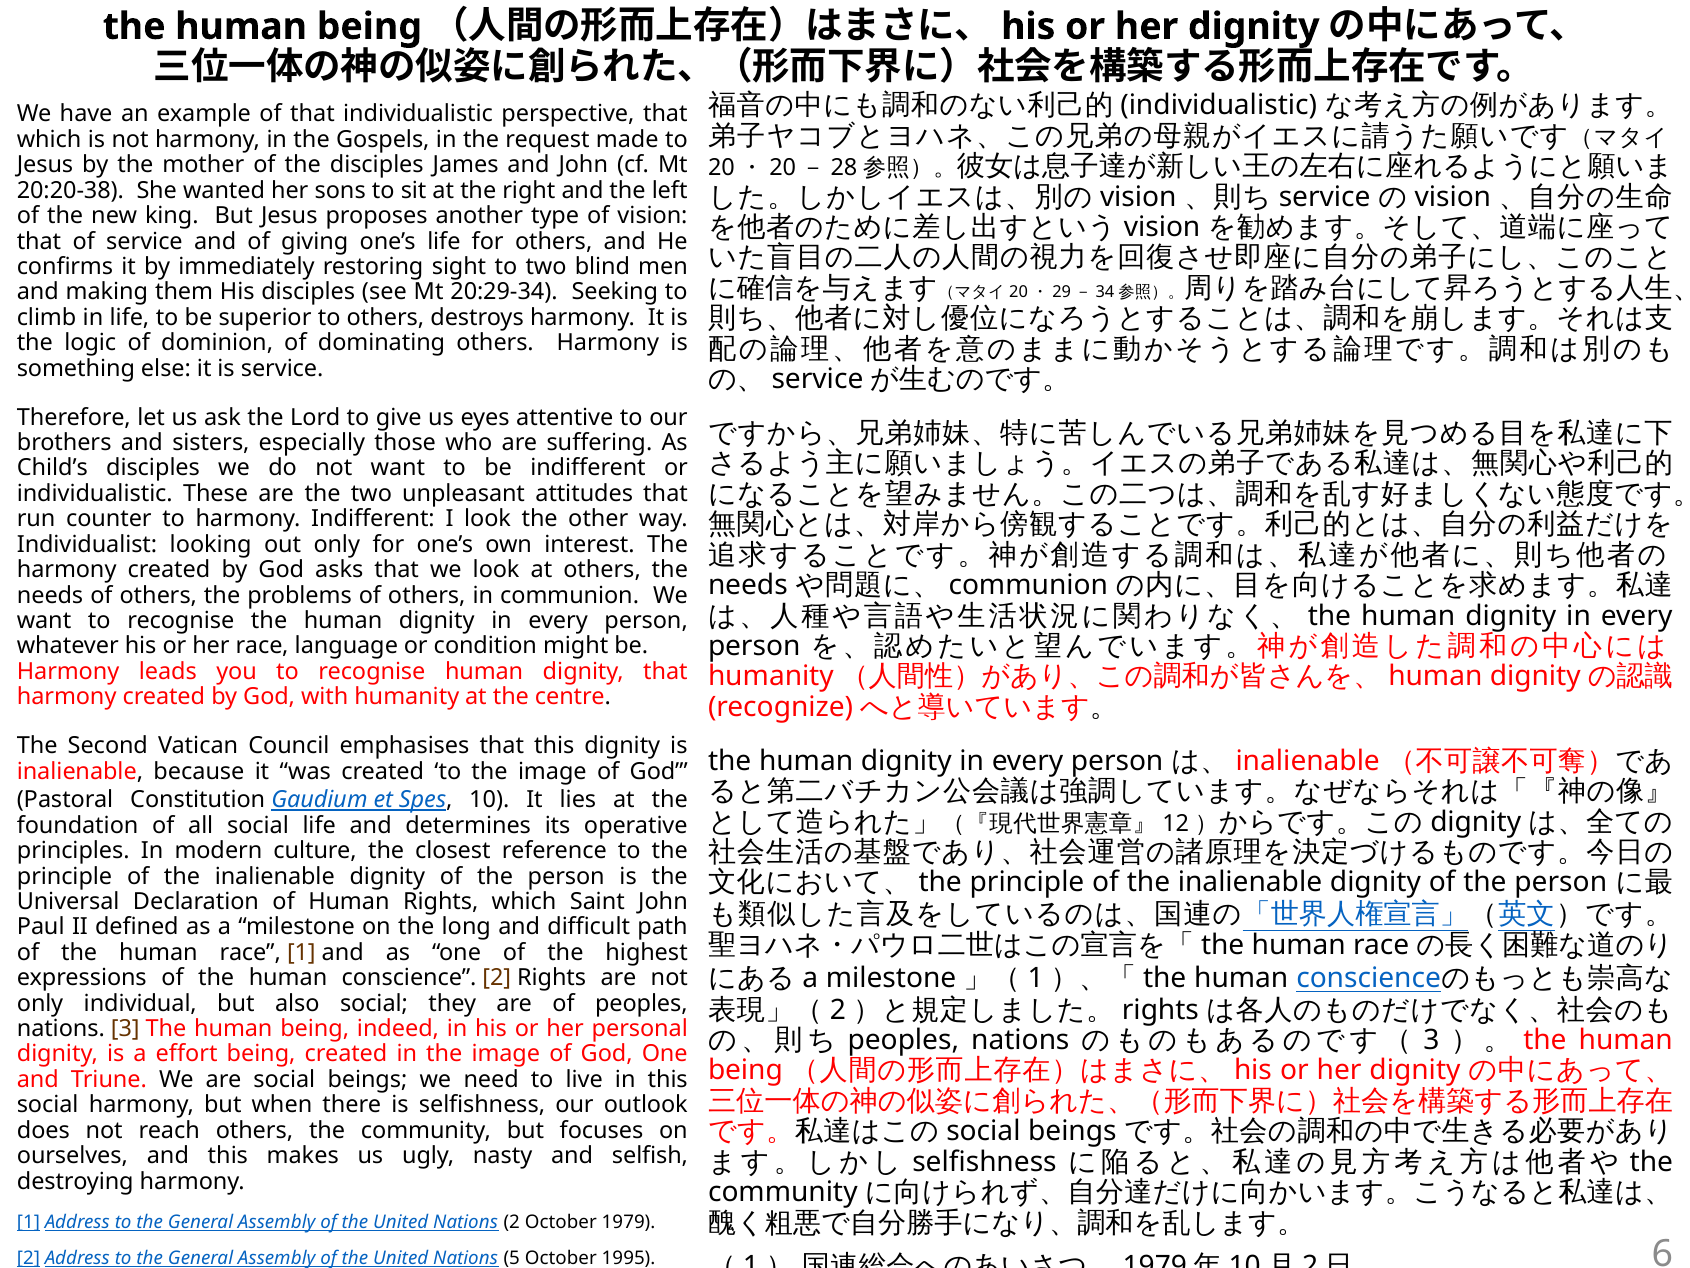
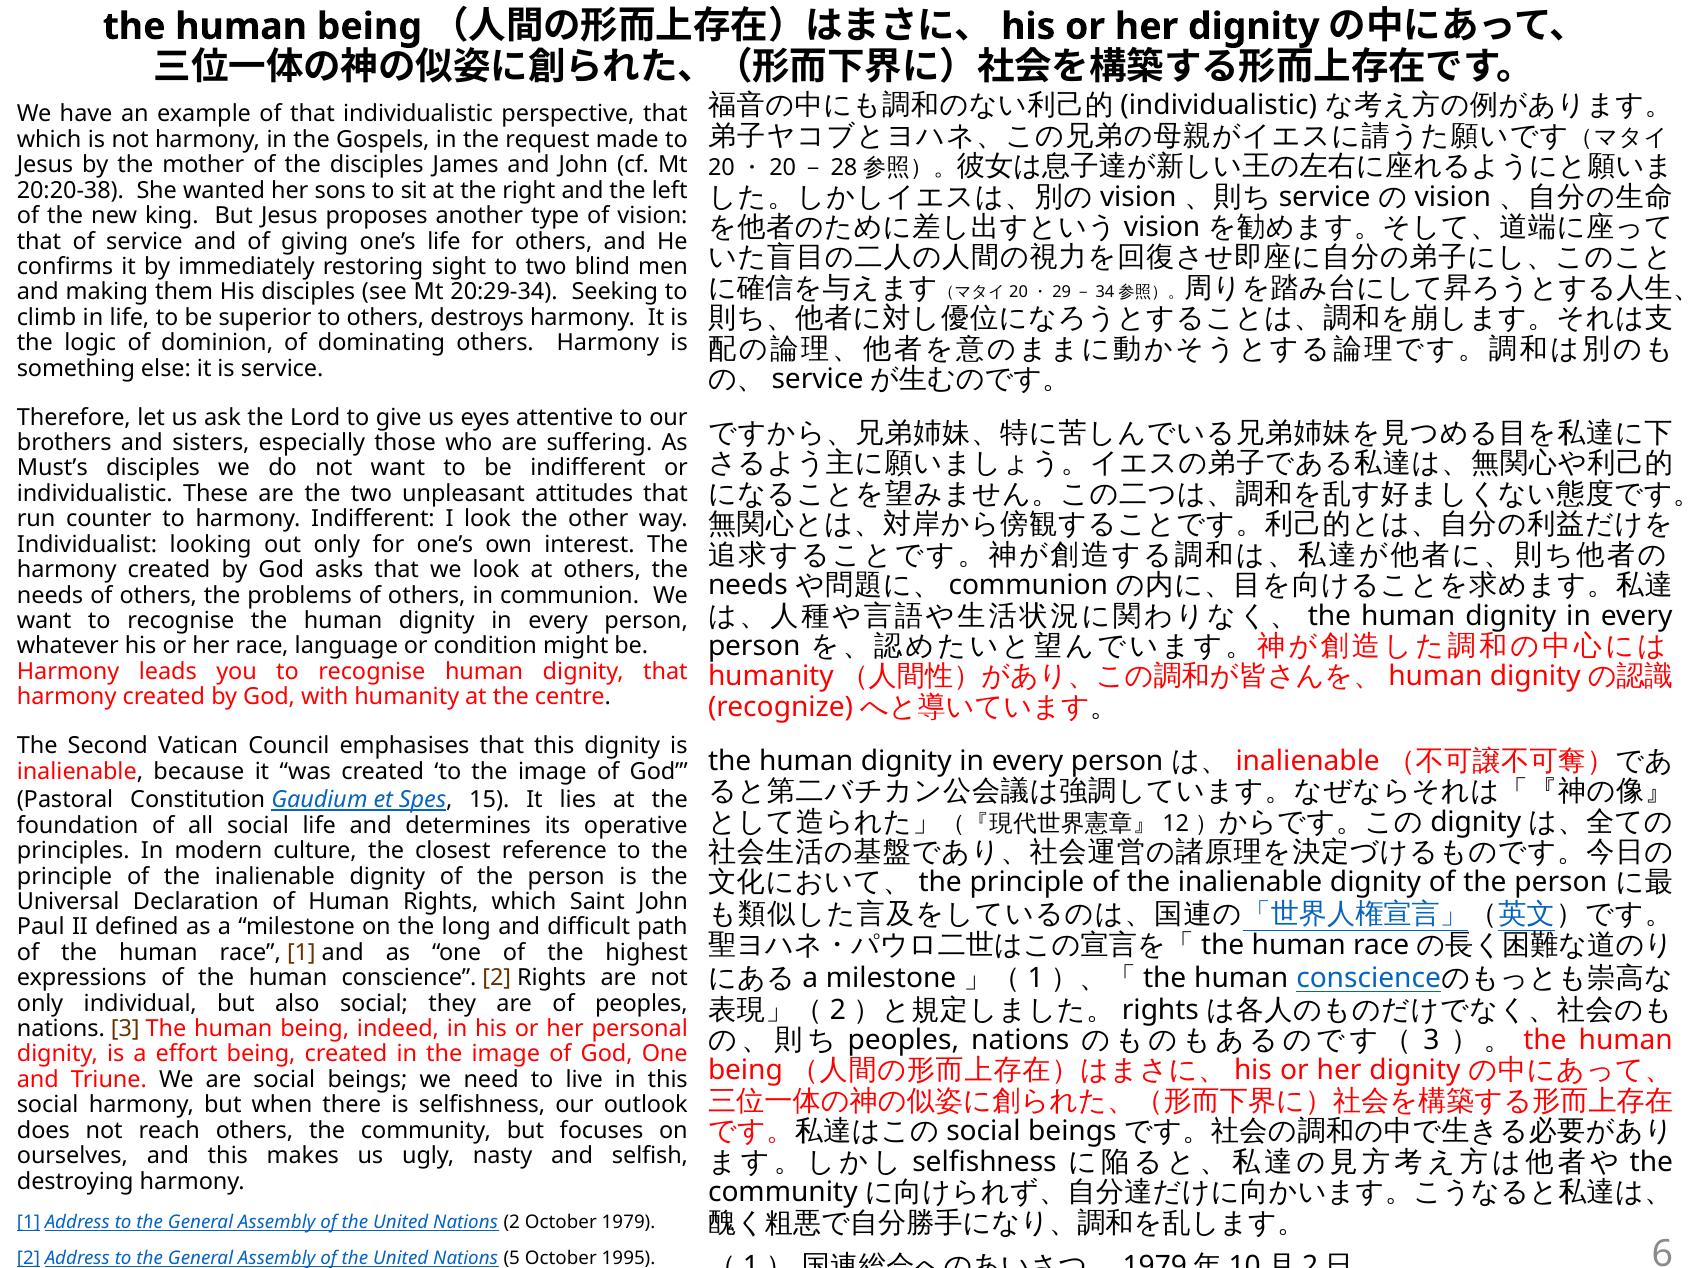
Child’s: Child’s -> Must’s
10: 10 -> 15
